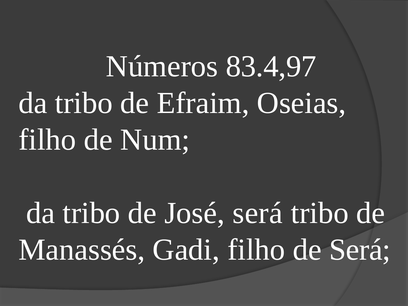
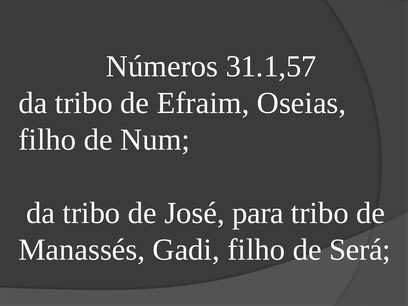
83.4,97: 83.4,97 -> 31.1,57
José será: será -> para
